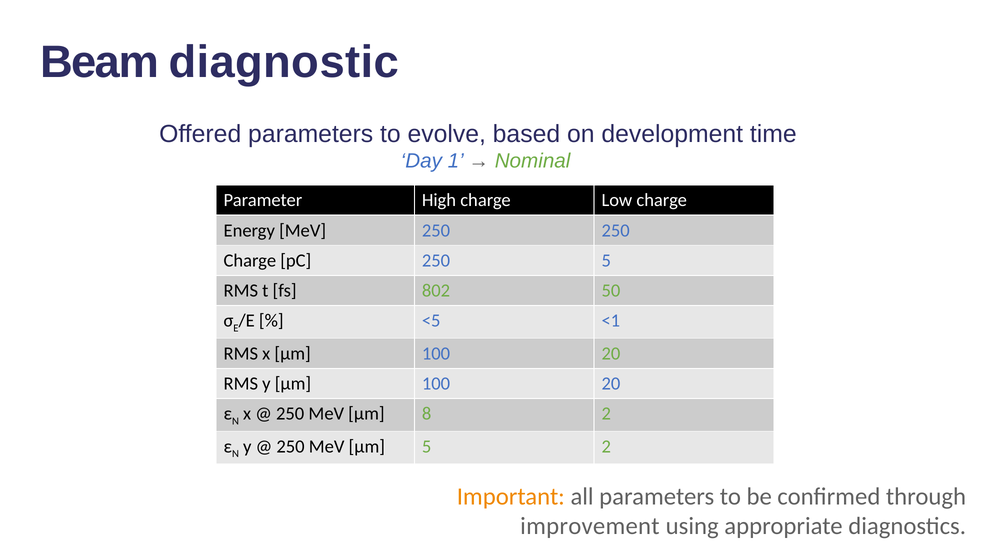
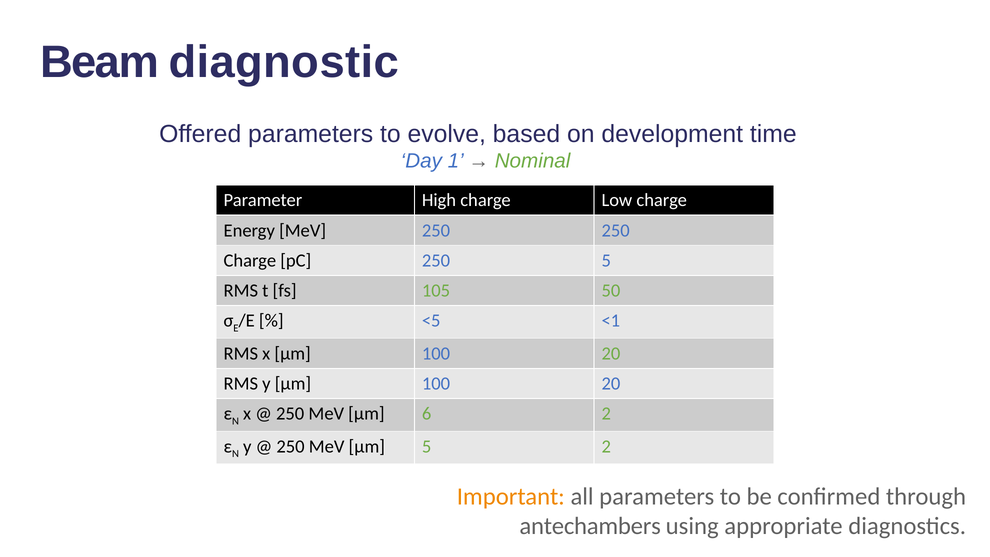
802: 802 -> 105
8: 8 -> 6
improvement: improvement -> antechambers
